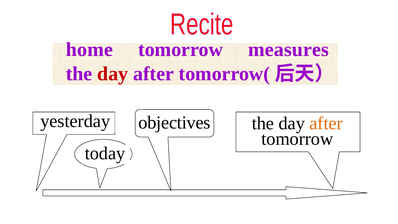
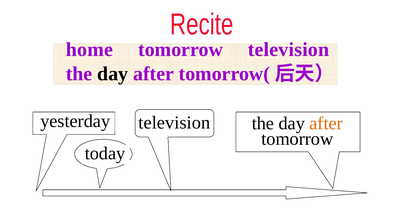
tomorrow measures: measures -> television
day at (113, 74) colour: red -> black
yesterday objectives: objectives -> television
